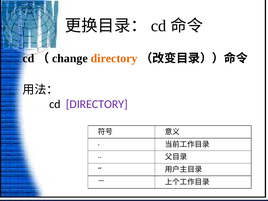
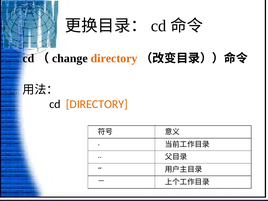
DIRECTORY at (97, 104) colour: purple -> orange
